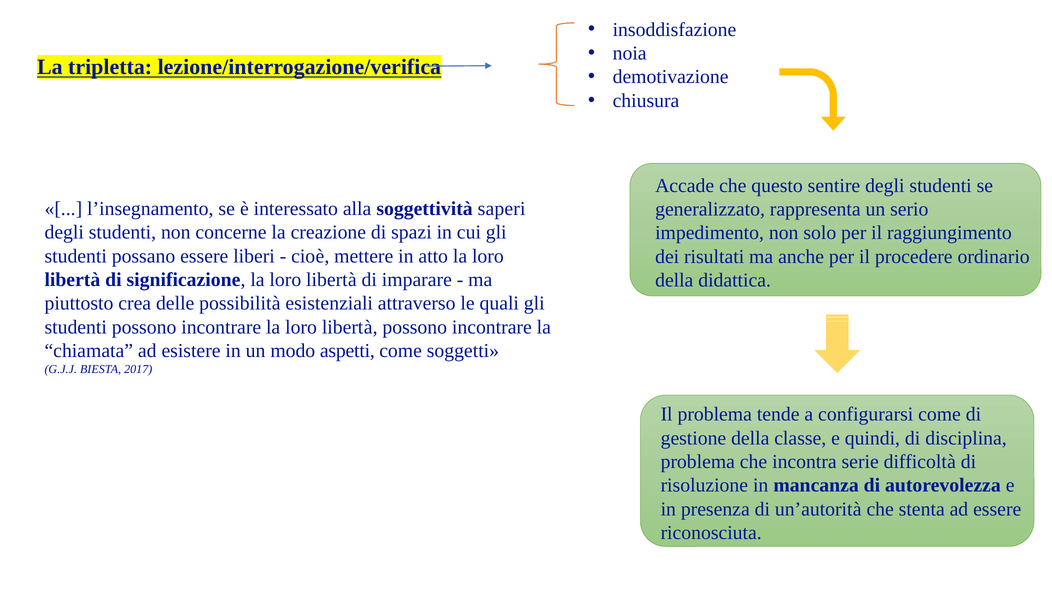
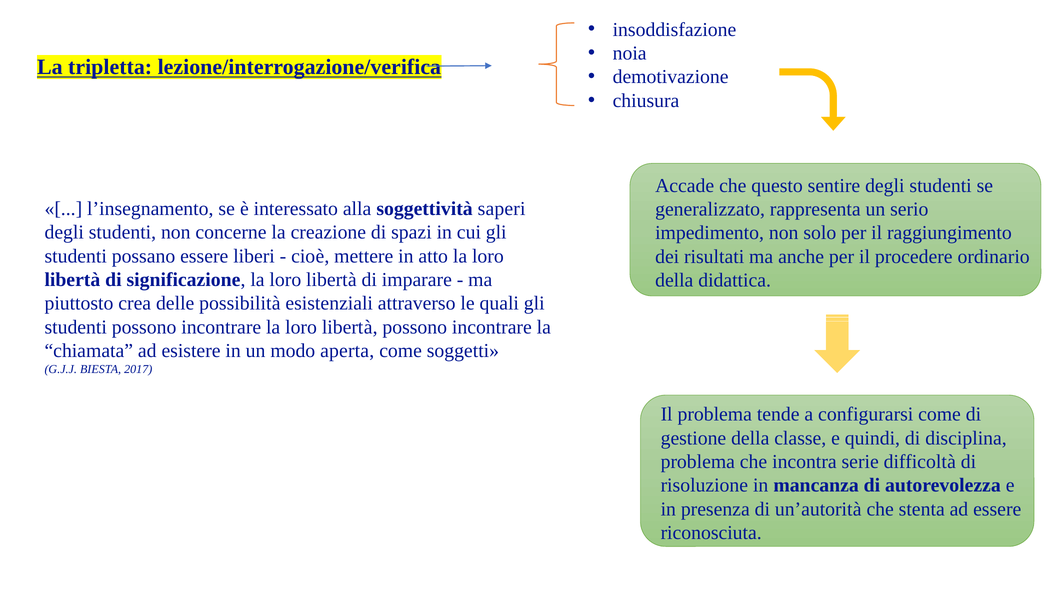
aspetti: aspetti -> aperta
